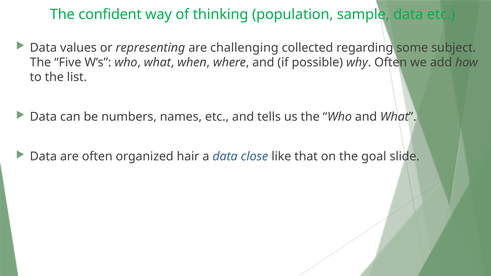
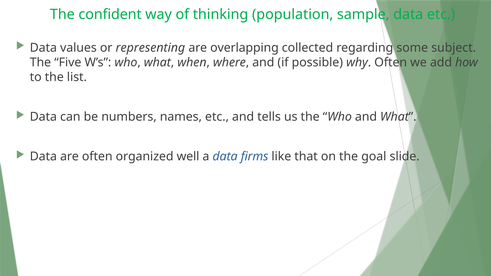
challenging: challenging -> overlapping
hair: hair -> well
close: close -> firms
